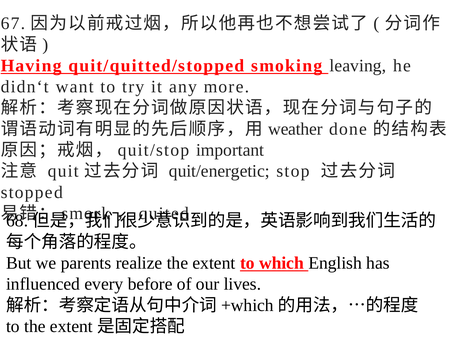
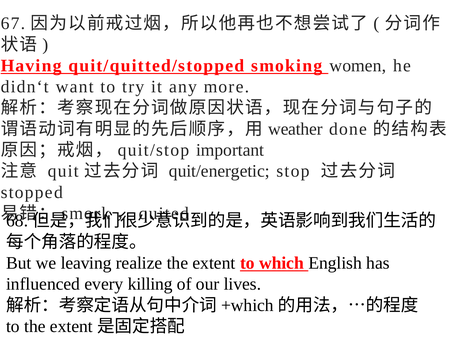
leaving: leaving -> women
parents: parents -> leaving
before: before -> killing
